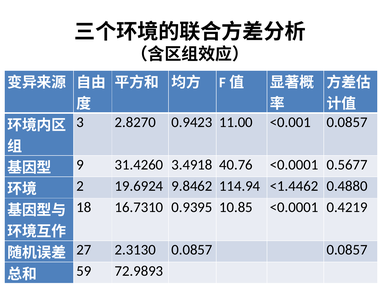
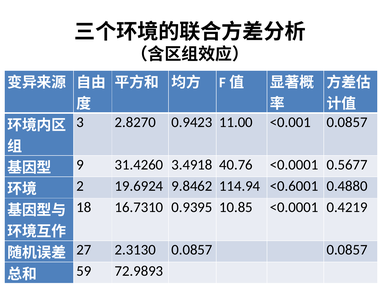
<1.4462: <1.4462 -> <0.6001
